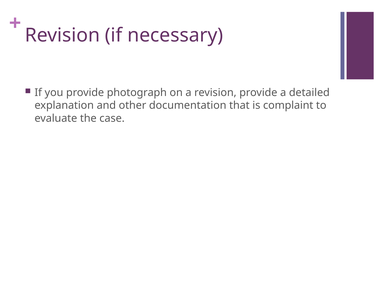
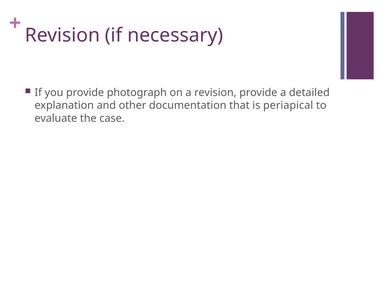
complaint: complaint -> periapical
